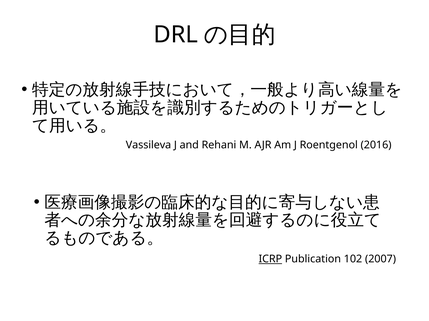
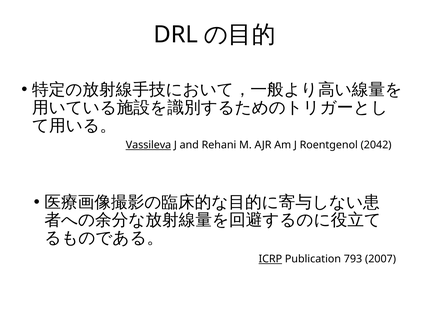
Vassileva underline: none -> present
2016: 2016 -> 2042
102: 102 -> 793
